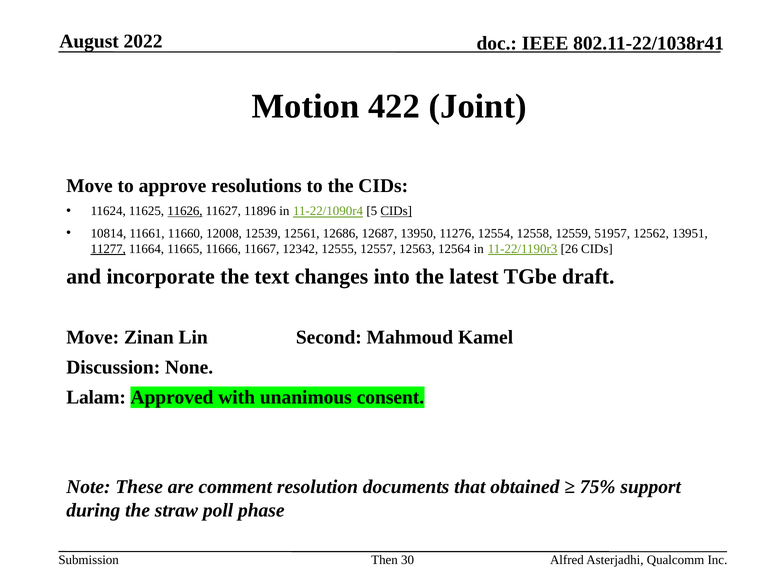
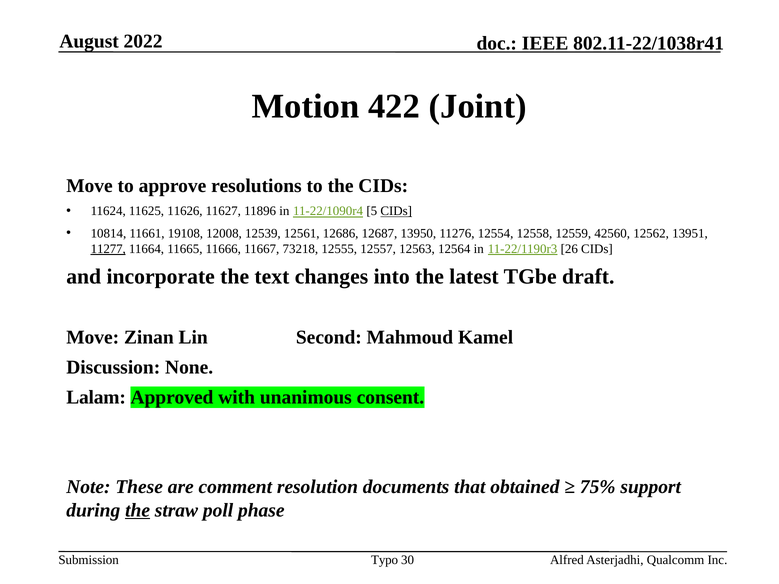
11626 underline: present -> none
11660: 11660 -> 19108
51957: 51957 -> 42560
12342: 12342 -> 73218
the at (138, 510) underline: none -> present
Then: Then -> Typo
